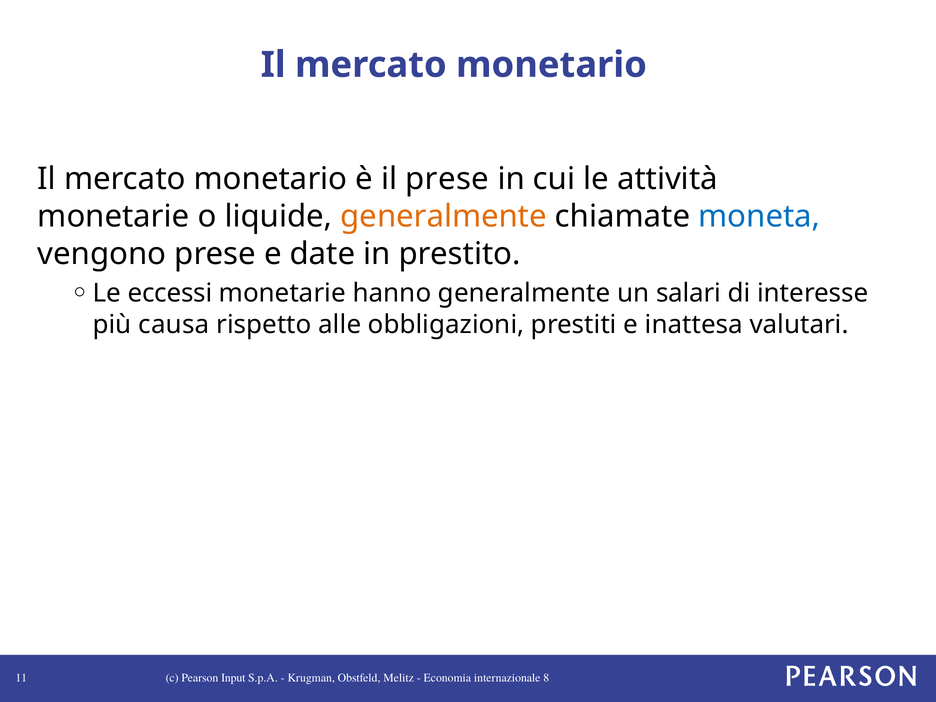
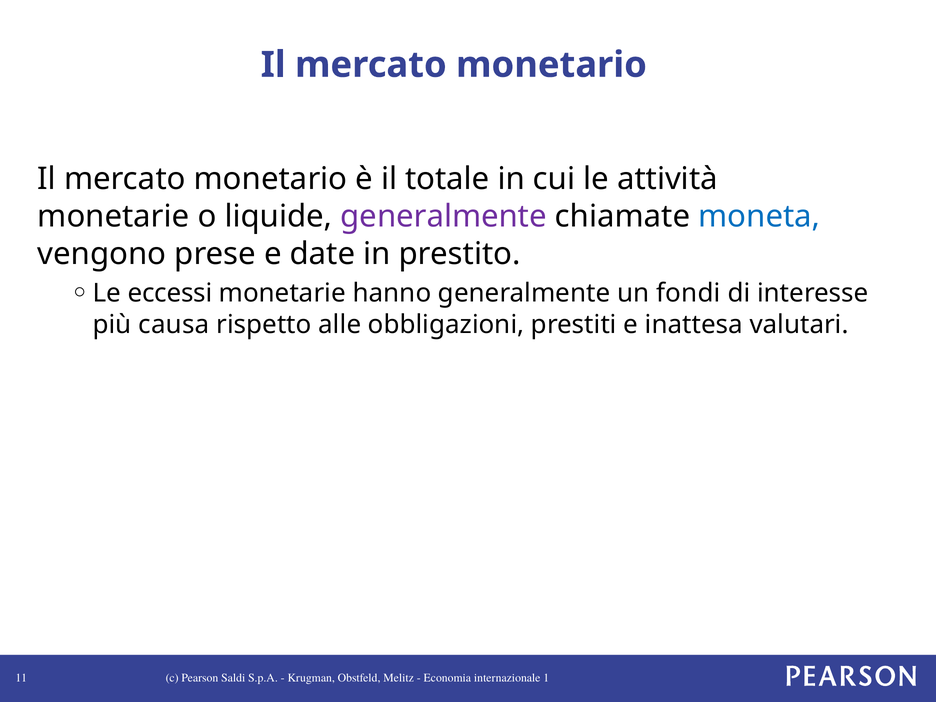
il prese: prese -> totale
generalmente at (444, 217) colour: orange -> purple
salari: salari -> fondi
Input: Input -> Saldi
8: 8 -> 1
